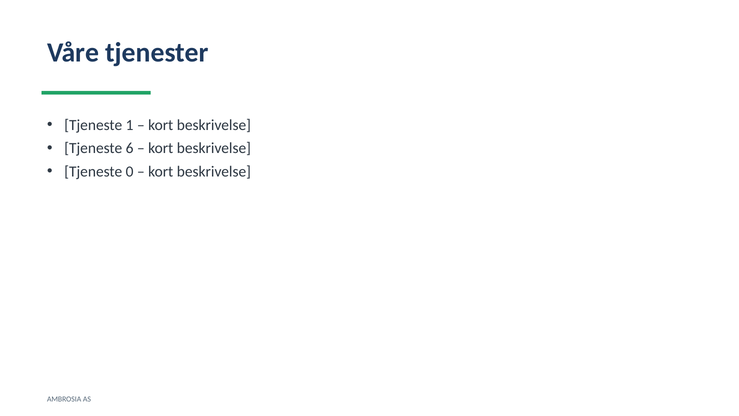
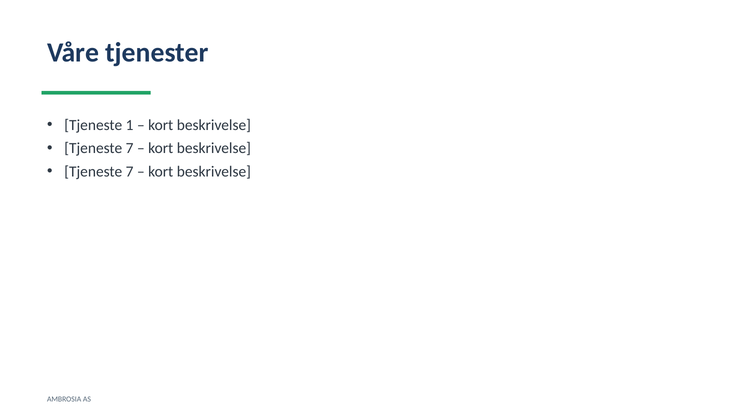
6 at (130, 148): 6 -> 7
0 at (130, 171): 0 -> 7
